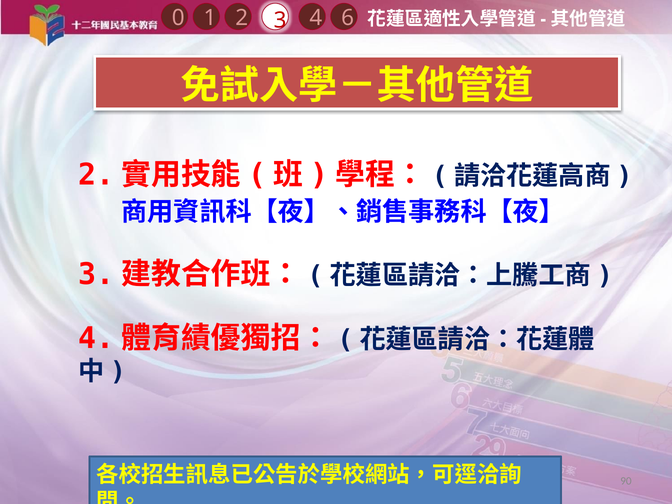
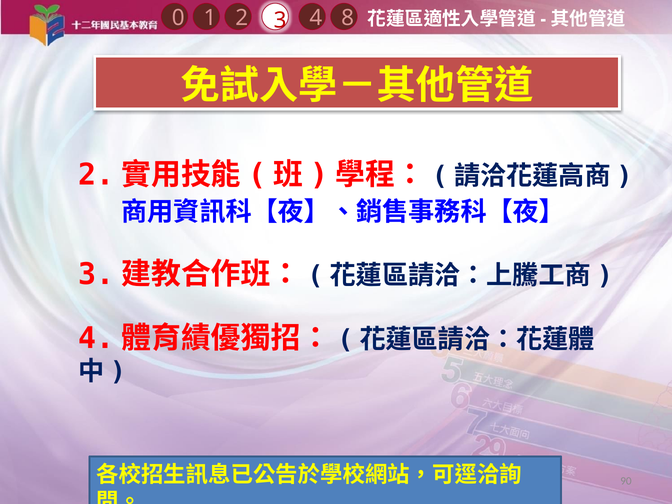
6: 6 -> 8
